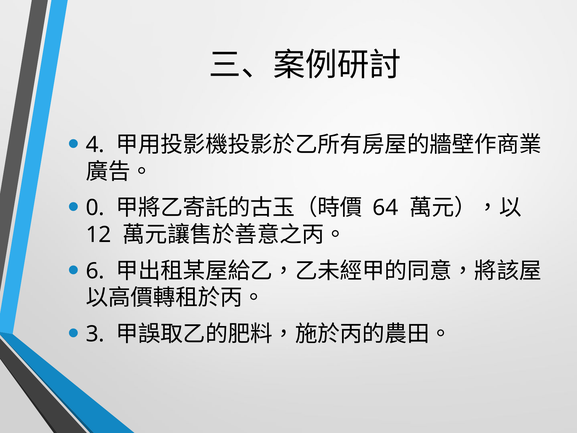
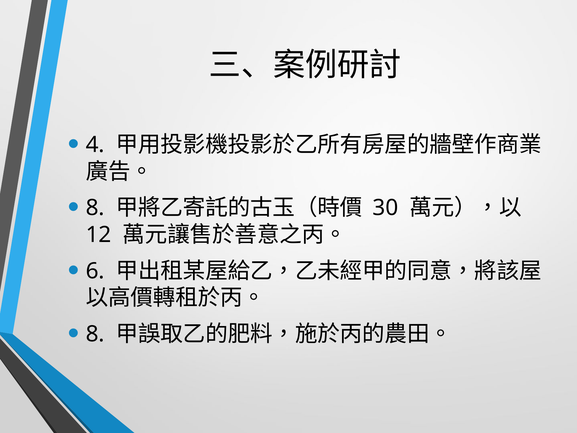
0 at (95, 208): 0 -> 8
64: 64 -> 30
3 at (95, 334): 3 -> 8
